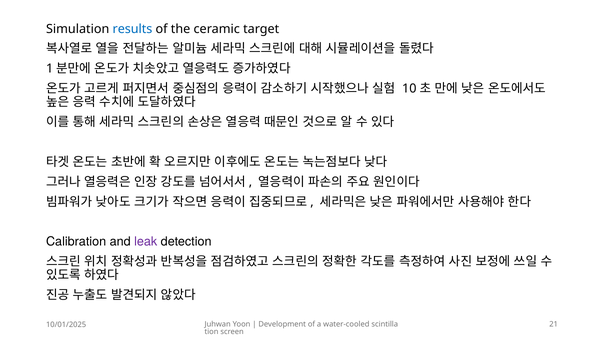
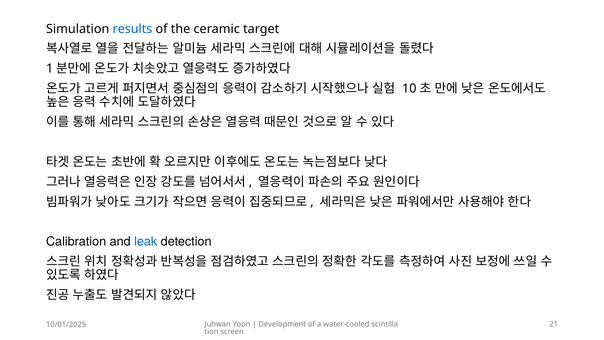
leak colour: purple -> blue
